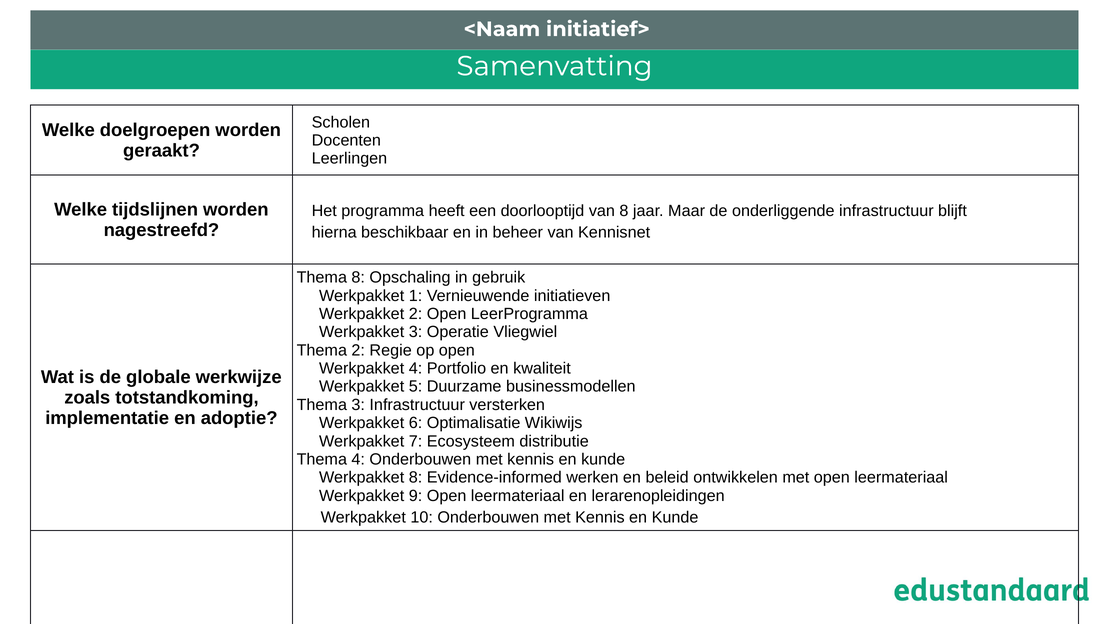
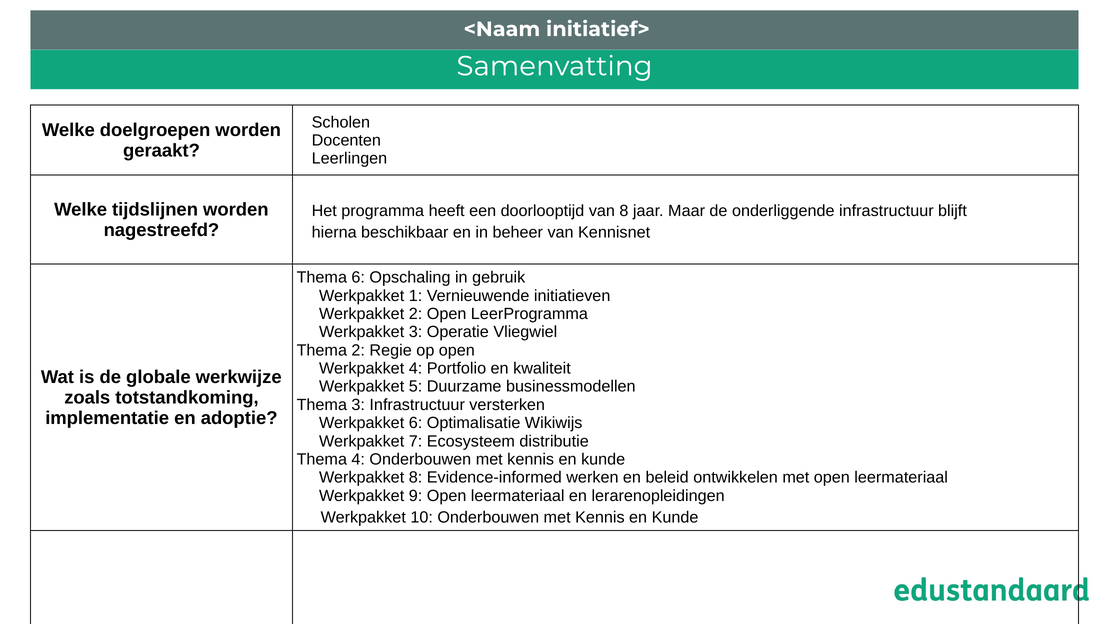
Thema 8: 8 -> 6
